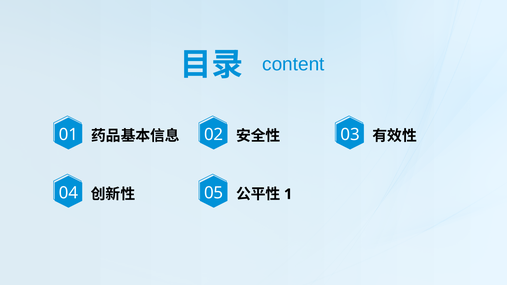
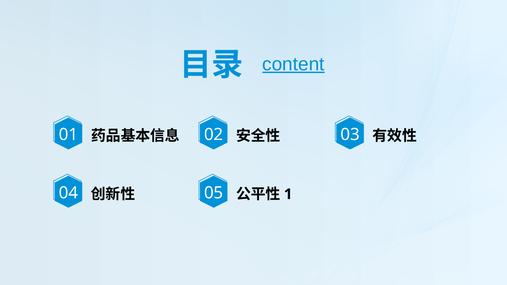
content underline: none -> present
